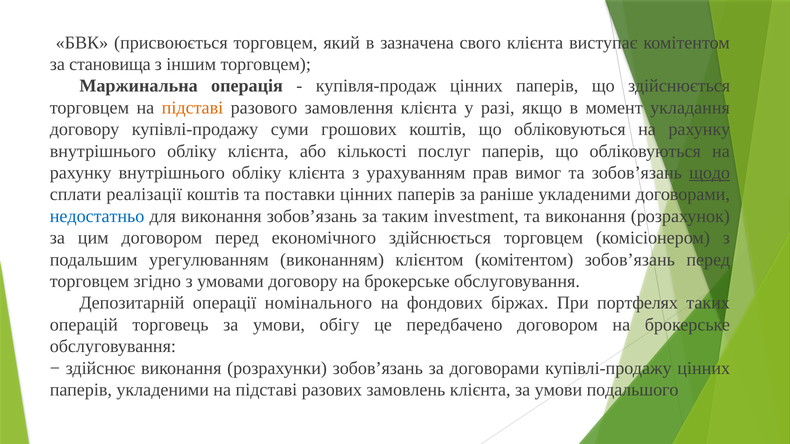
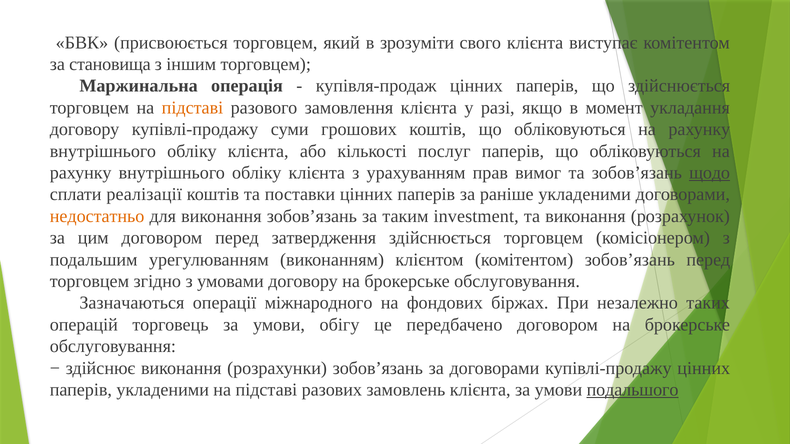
зазначена: зазначена -> зрозуміти
недостатньо colour: blue -> orange
економічного: економічного -> затвердження
Депозитарній: Депозитарній -> Зазначаються
номінального: номінального -> міжнародного
портфелях: портфелях -> незалежно
подальшого underline: none -> present
